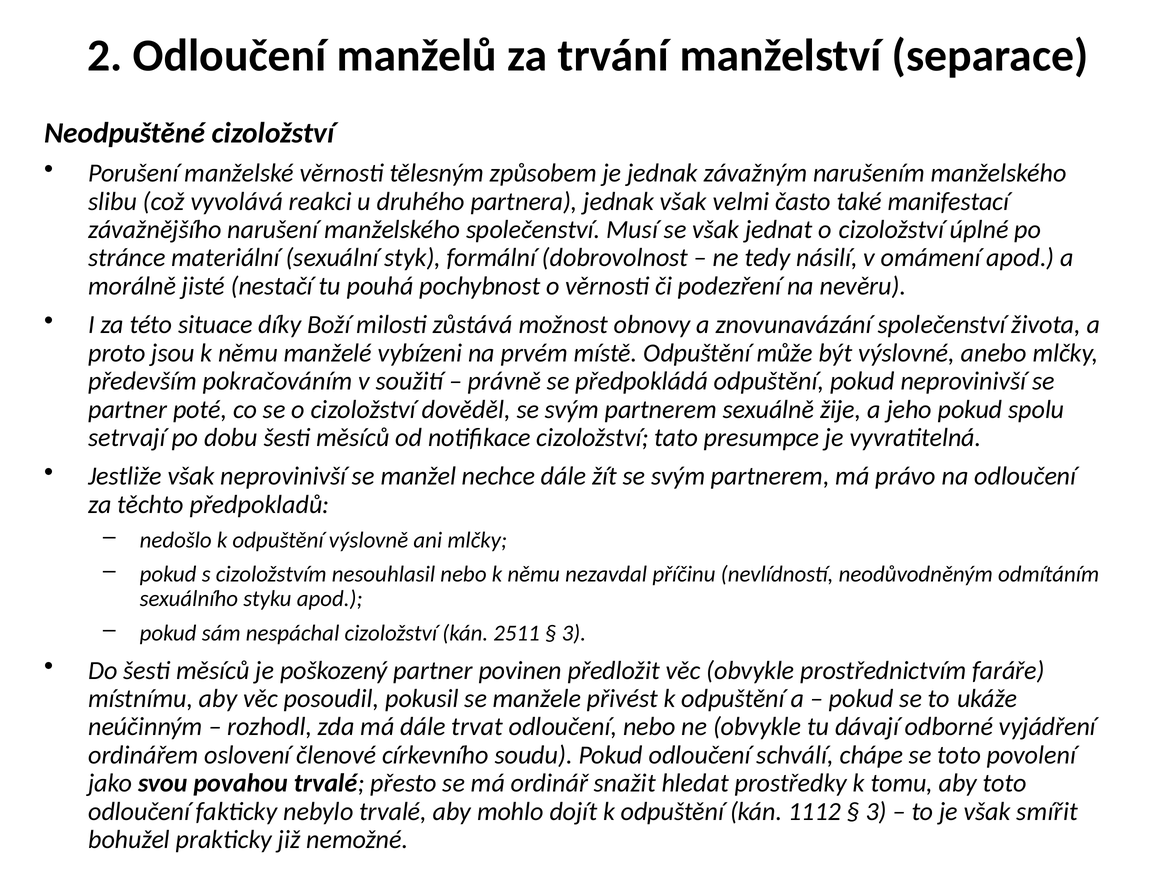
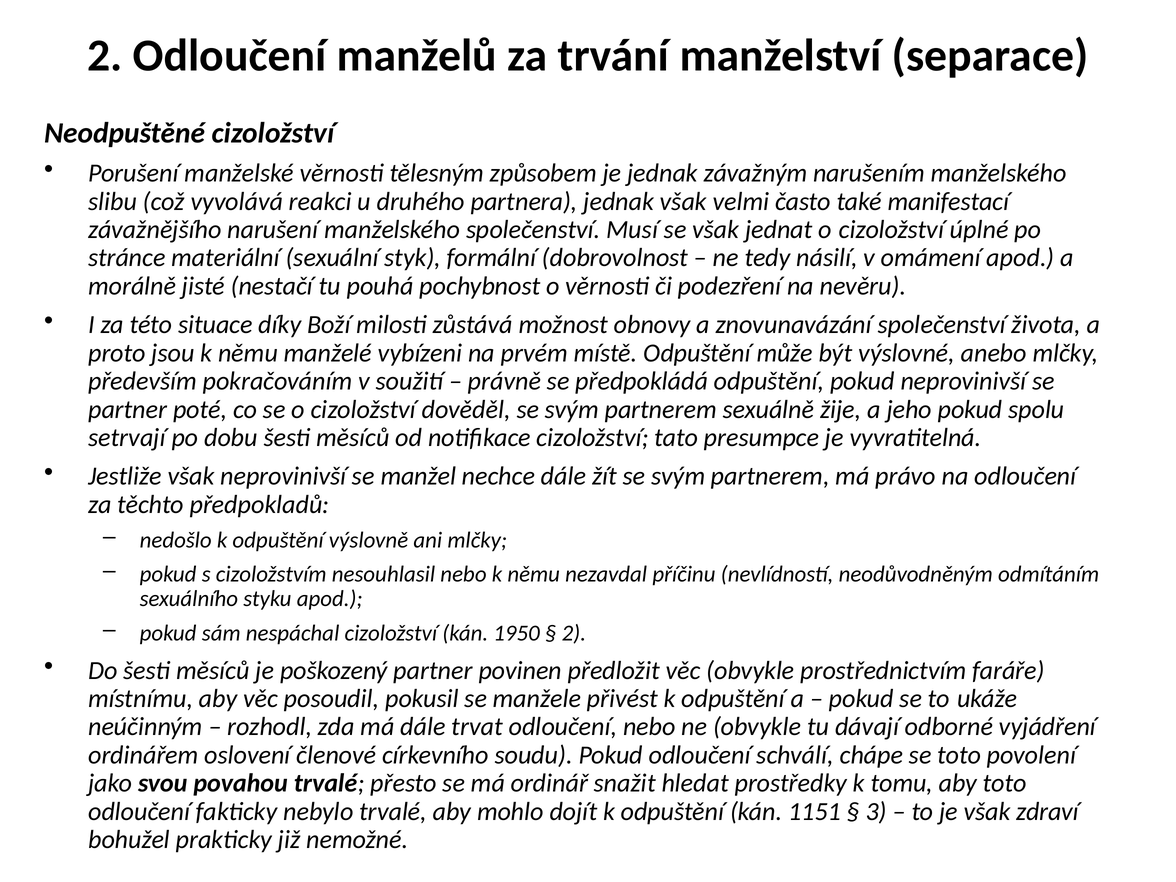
2511: 2511 -> 1950
3 at (574, 633): 3 -> 2
1112: 1112 -> 1151
smířit: smířit -> zdraví
